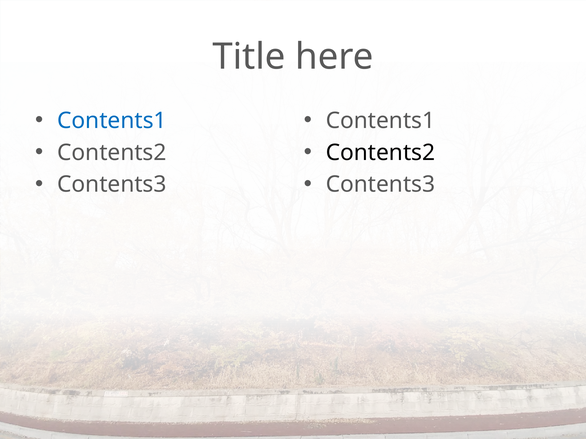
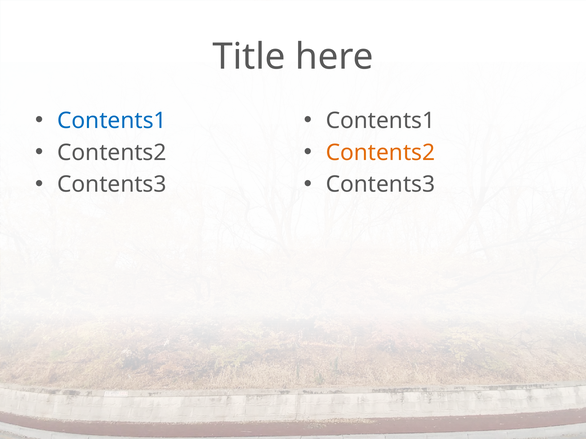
Contents2 at (380, 153) colour: black -> orange
